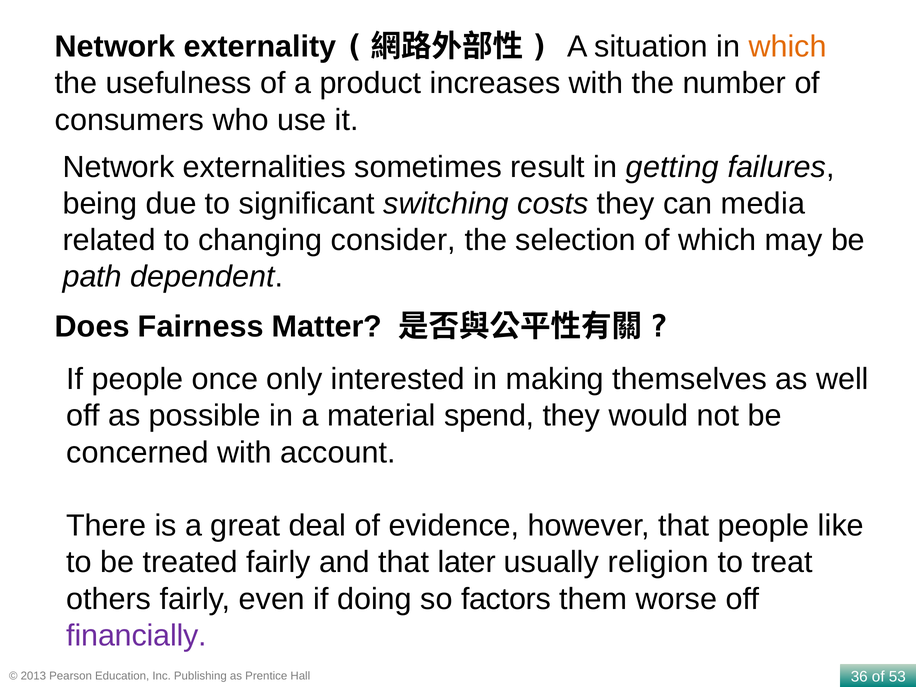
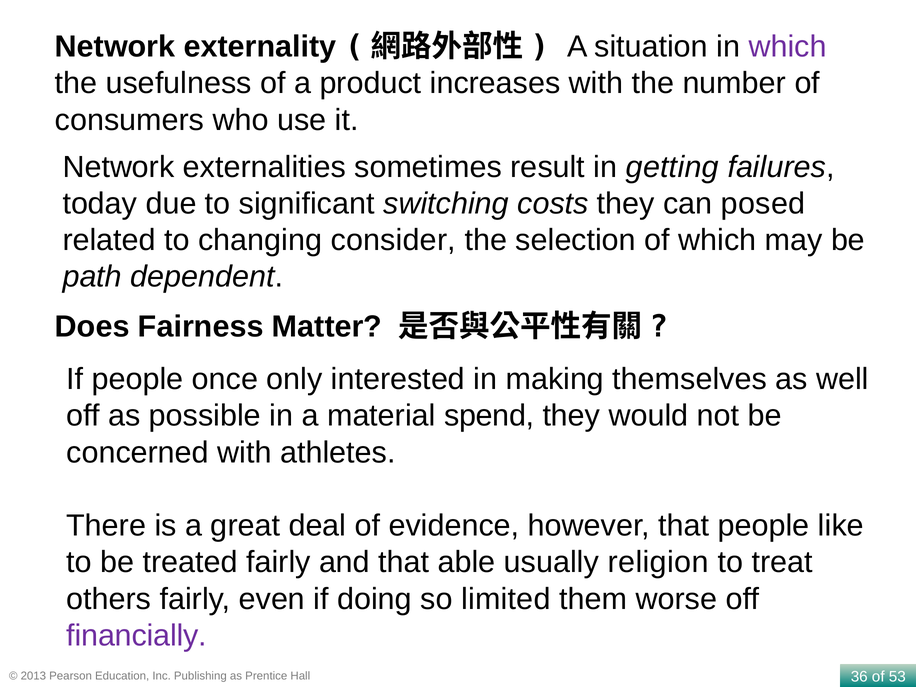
which at (788, 47) colour: orange -> purple
being: being -> today
media: media -> posed
account: account -> athletes
later: later -> able
factors: factors -> limited
